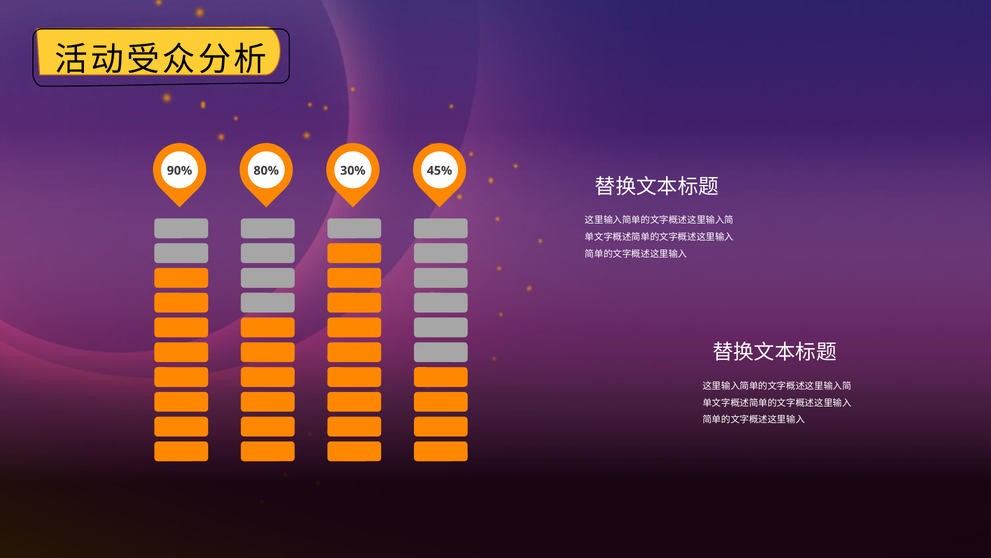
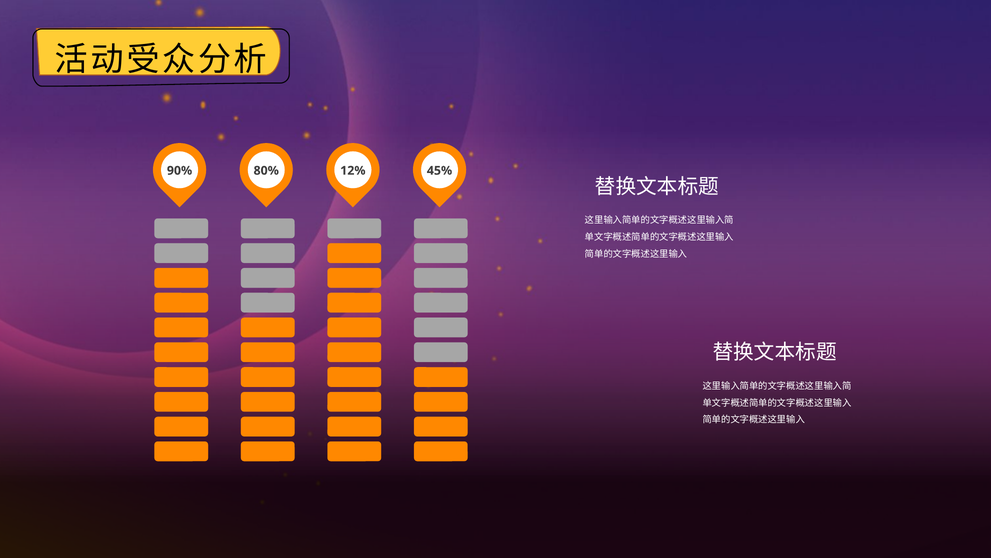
30%: 30% -> 12%
